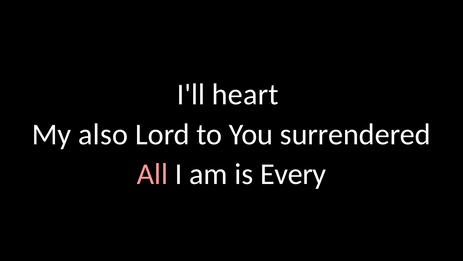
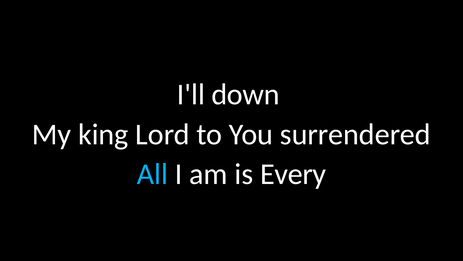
heart: heart -> down
also: also -> king
All colour: pink -> light blue
